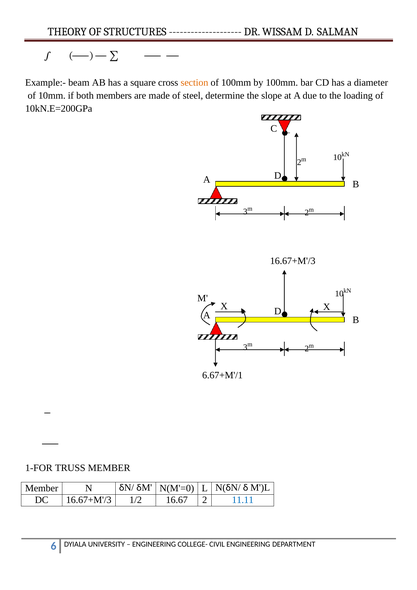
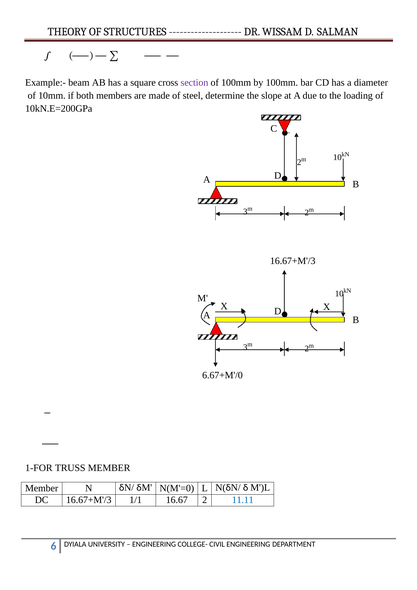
section colour: orange -> purple
6.67+M'/1: 6.67+M'/1 -> 6.67+M'/0
1/2: 1/2 -> 1/1
